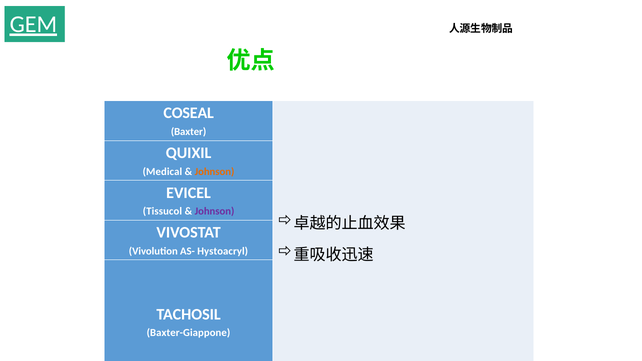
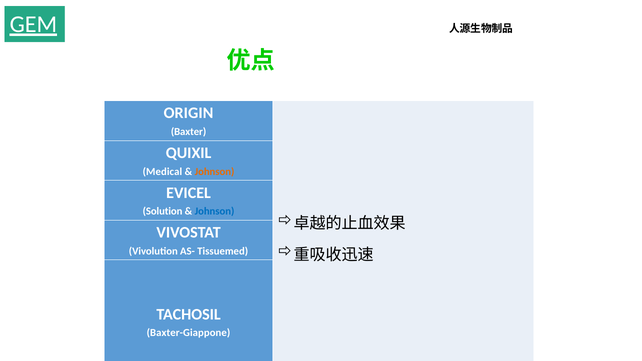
COSEAL: COSEAL -> ORIGIN
Tissucol: Tissucol -> Solution
Johnson at (214, 211) colour: purple -> blue
Hystoacryl: Hystoacryl -> Tissuemed
